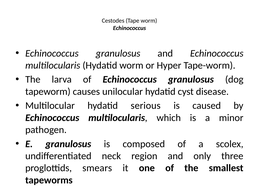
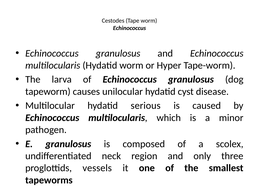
smears: smears -> vessels
